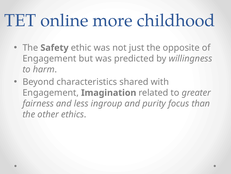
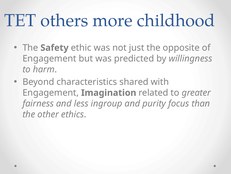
online: online -> others
